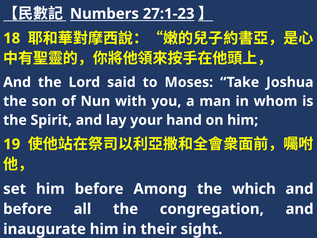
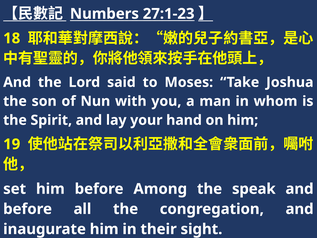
which: which -> speak
